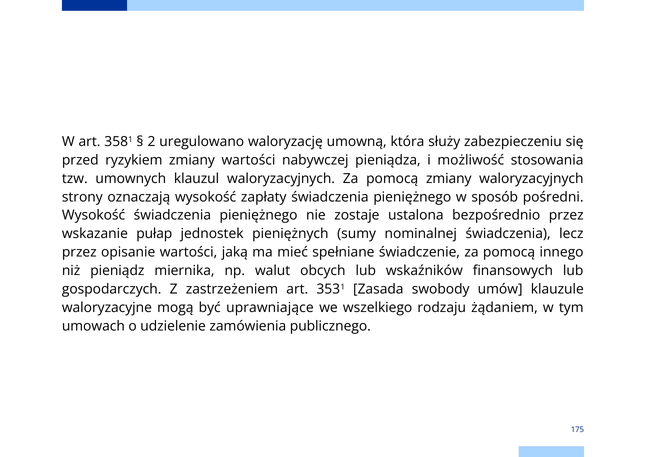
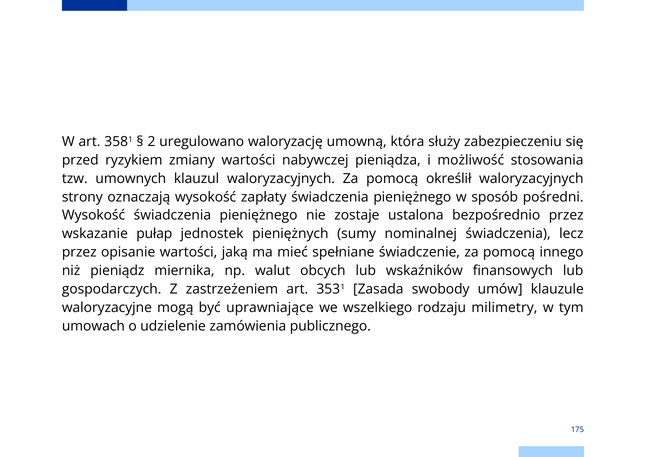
pomocą zmiany: zmiany -> określił
żądaniem: żądaniem -> milimetry
